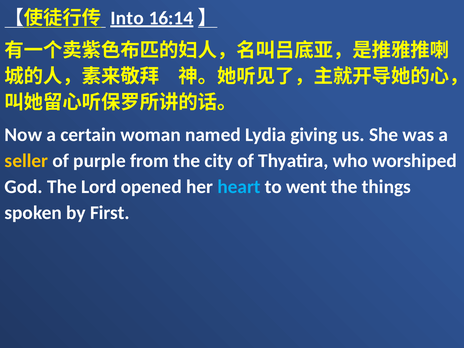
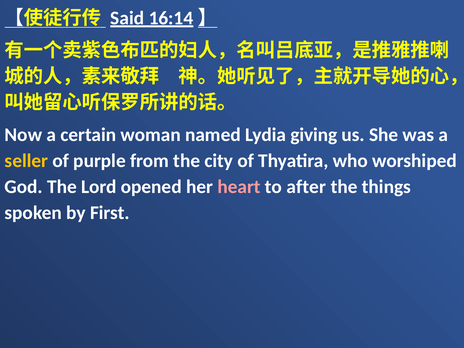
Into: Into -> Said
heart colour: light blue -> pink
went: went -> after
